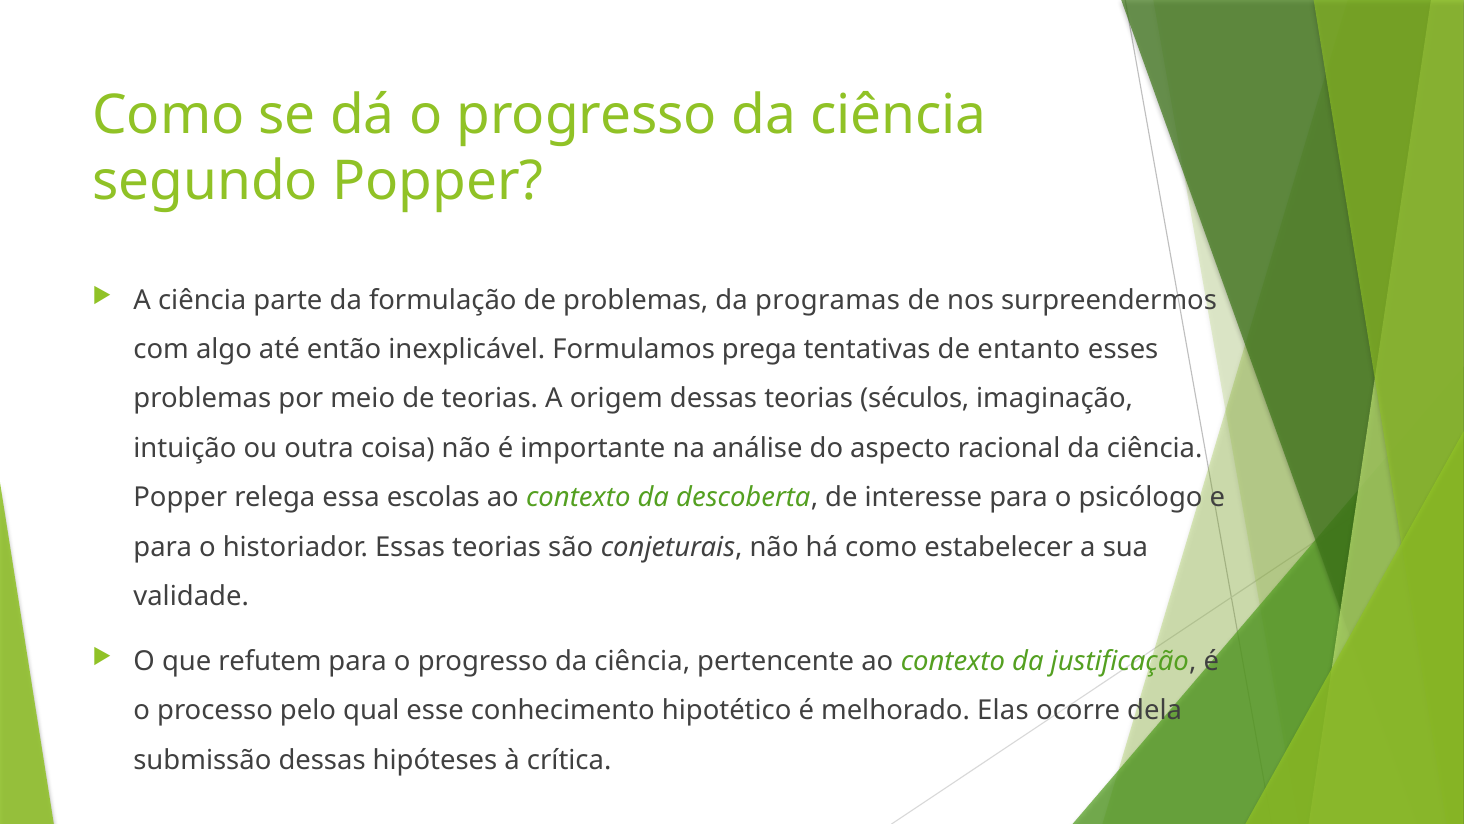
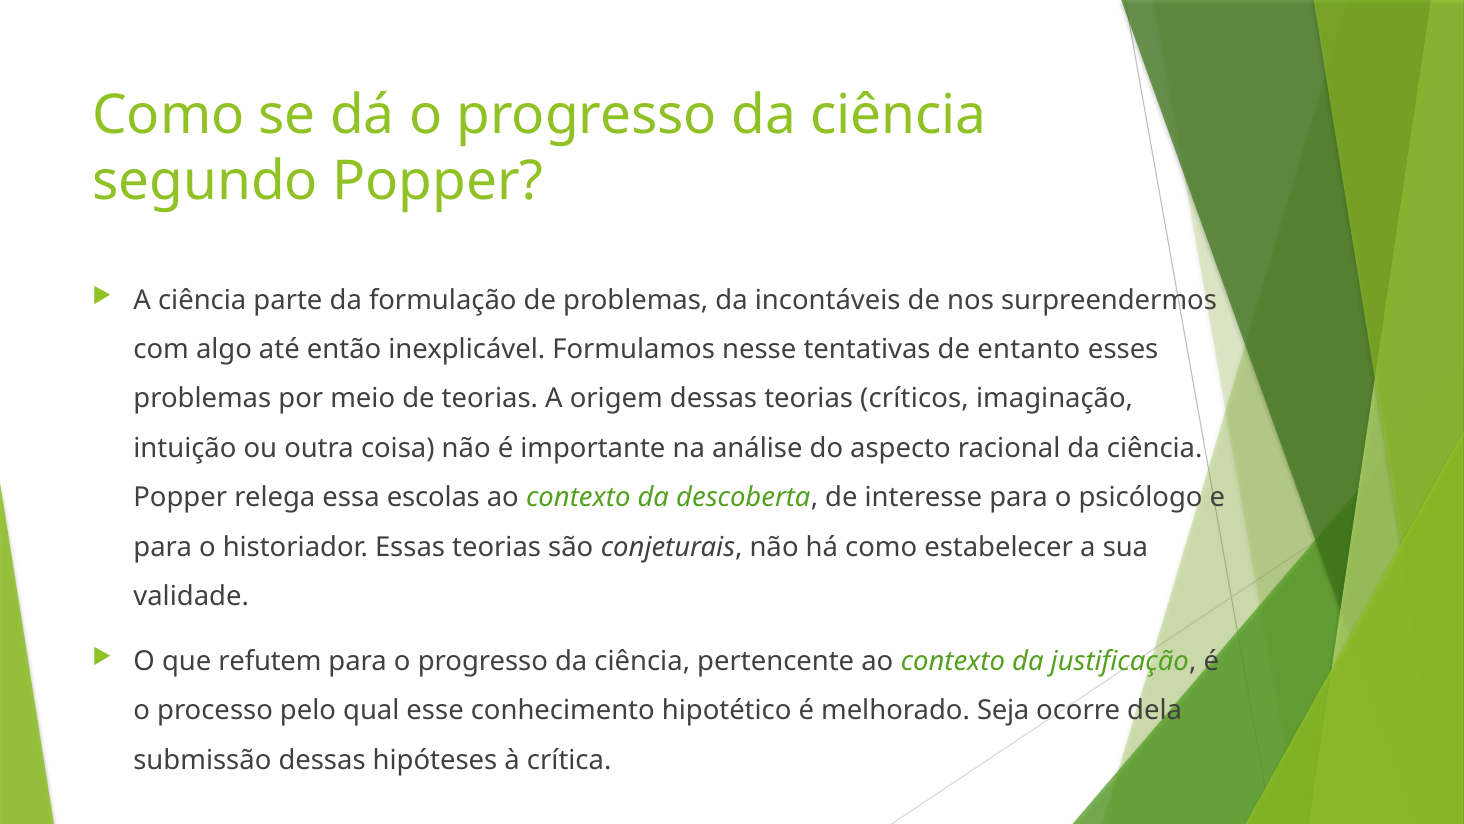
programas: programas -> incontáveis
prega: prega -> nesse
séculos: séculos -> críticos
Elas: Elas -> Seja
